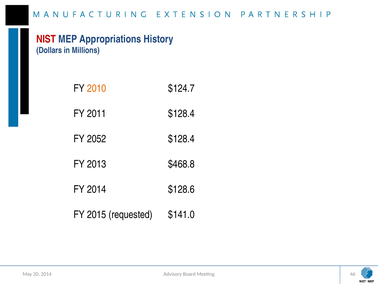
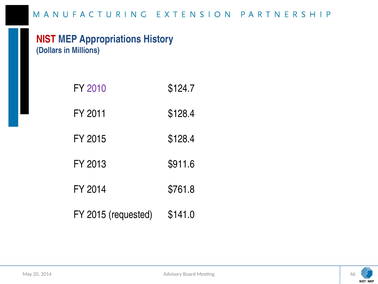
2010 colour: orange -> purple
2052 at (97, 139): 2052 -> 2015
$468.8: $468.8 -> $911.6
$128.6: $128.6 -> $761.8
